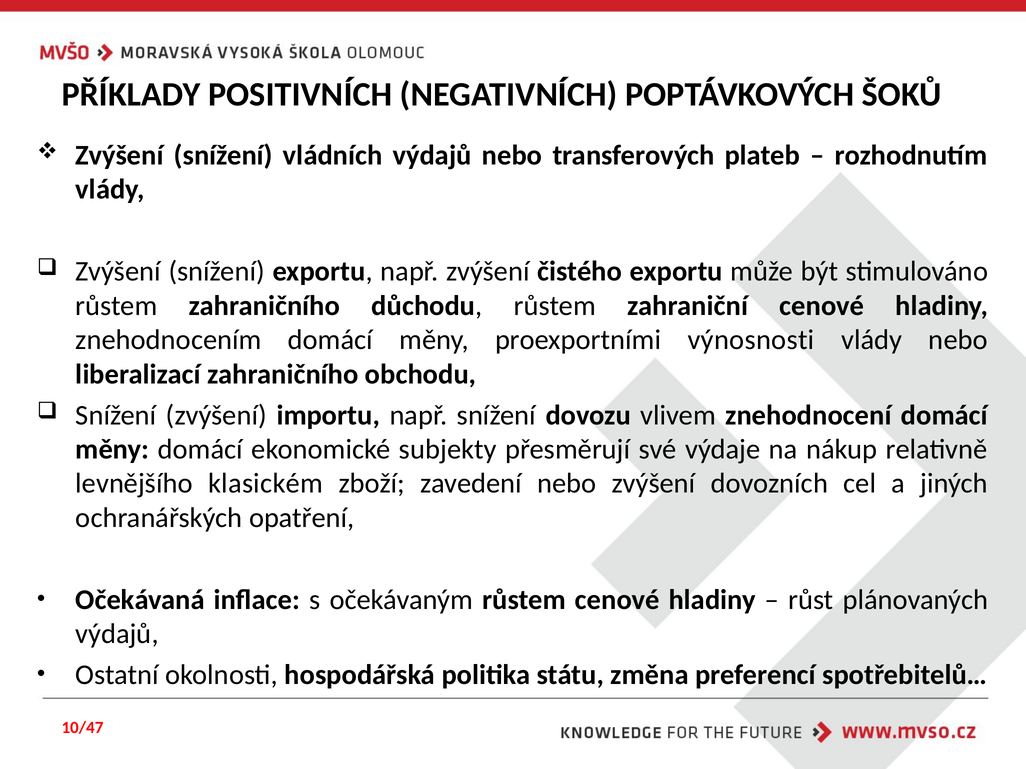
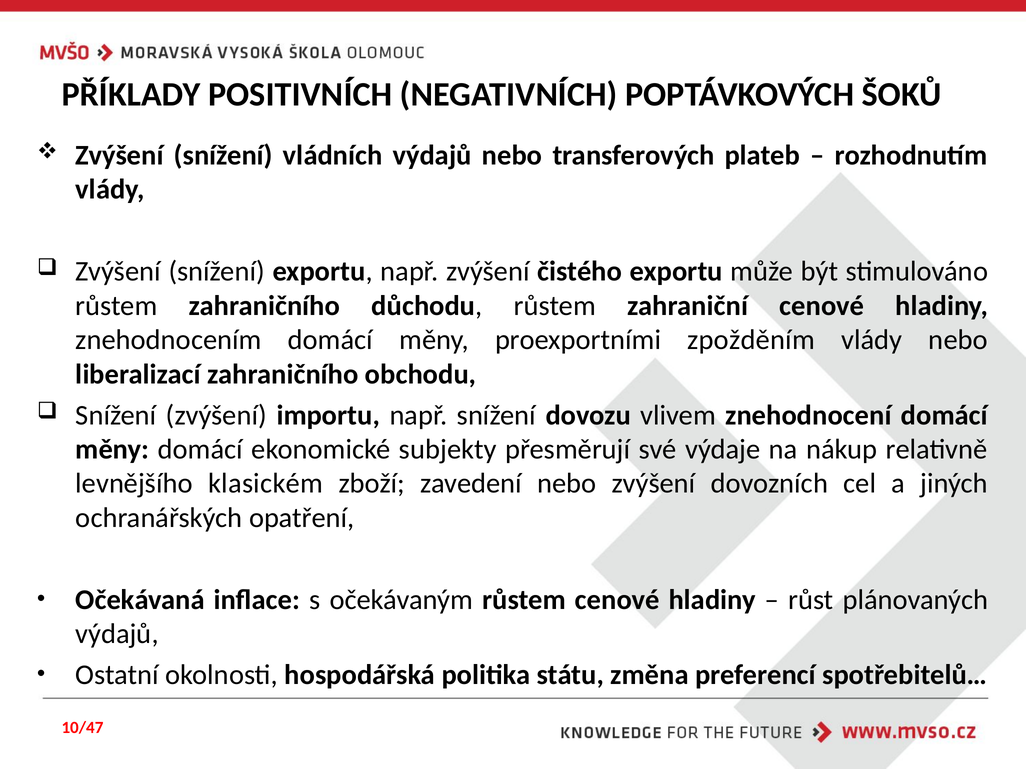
výnosnosti: výnosnosti -> zpožděním
